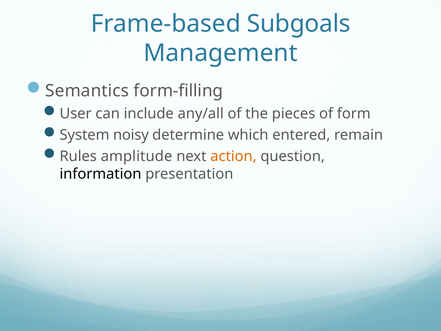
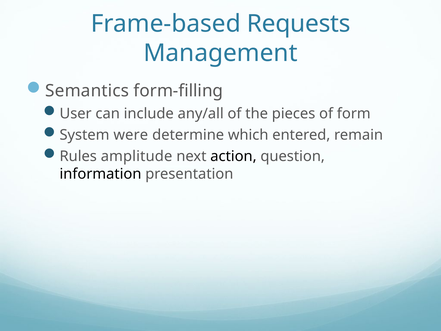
Subgoals: Subgoals -> Requests
noisy: noisy -> were
action colour: orange -> black
